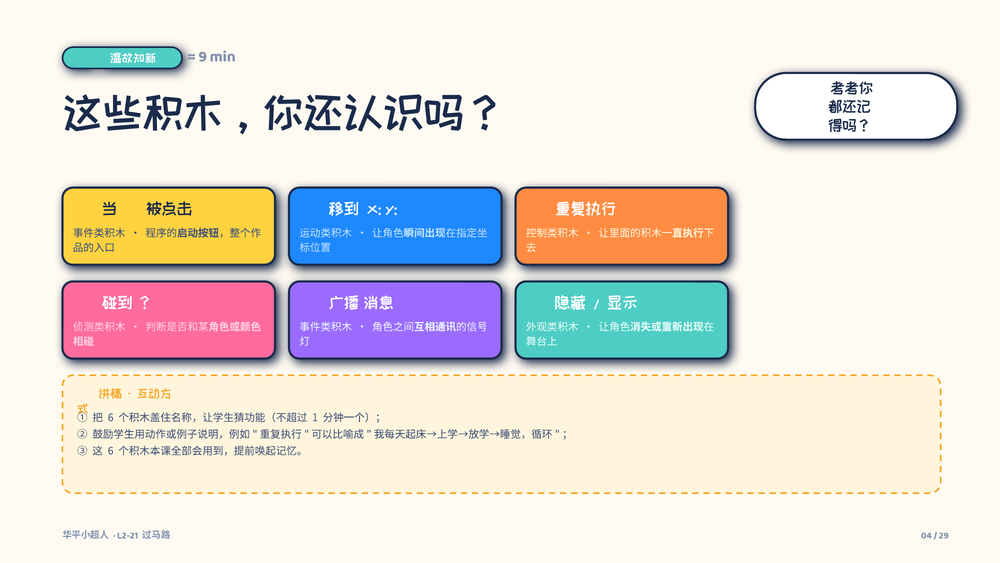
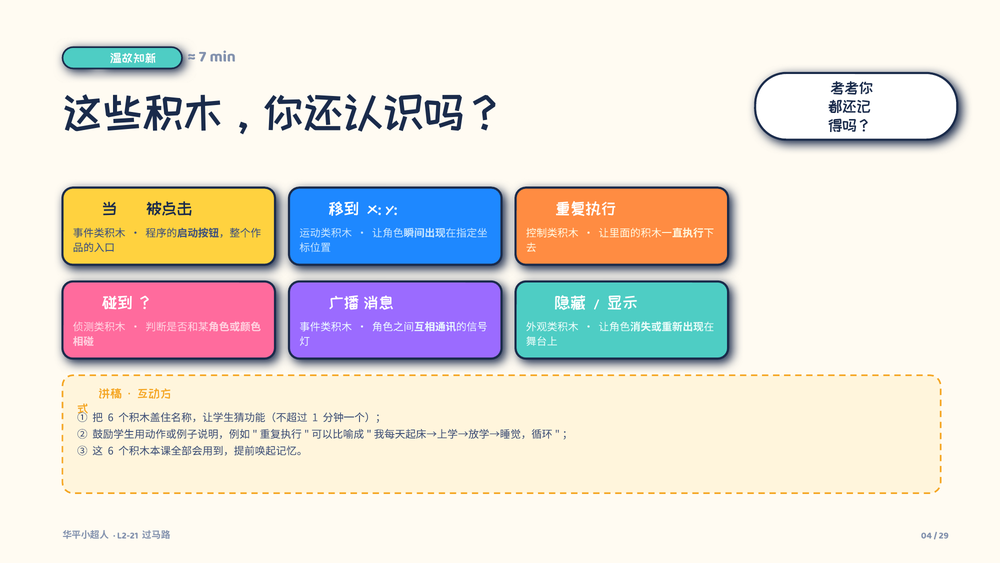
9: 9 -> 7
